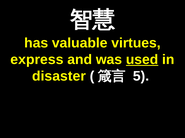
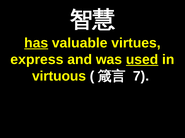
has underline: none -> present
disaster: disaster -> virtuous
5: 5 -> 7
